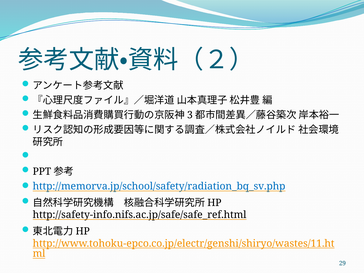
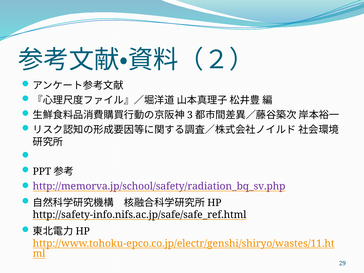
http://memorva.jp/school/safety/radiation_bq_sv.php colour: blue -> purple
